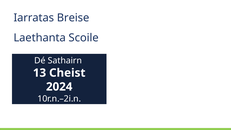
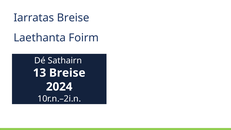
Scoile: Scoile -> Foirm
13 Cheist: Cheist -> Breise
